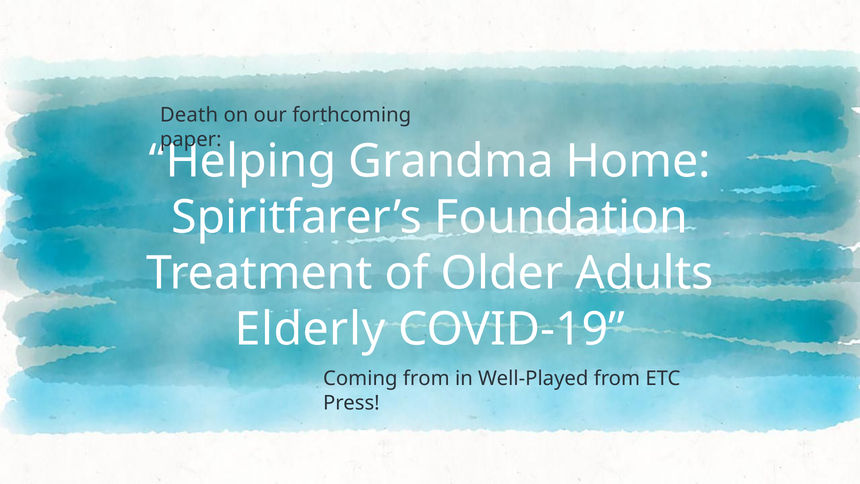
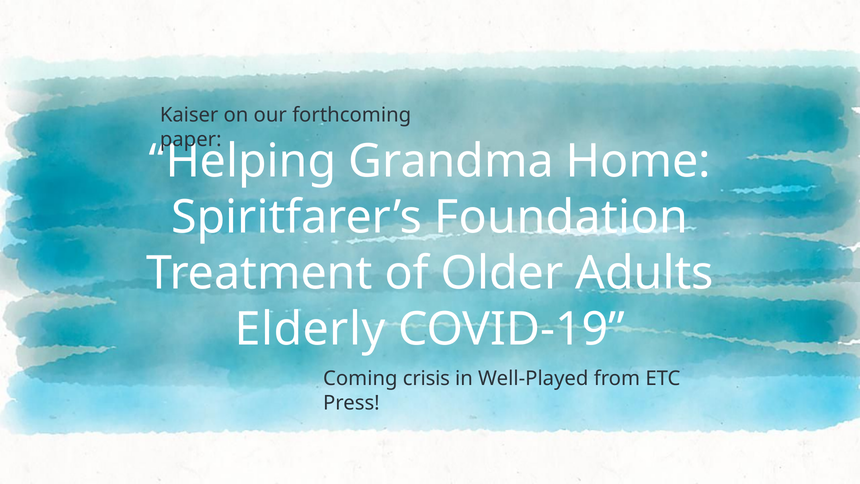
Death: Death -> Kaiser
Coming from: from -> crisis
